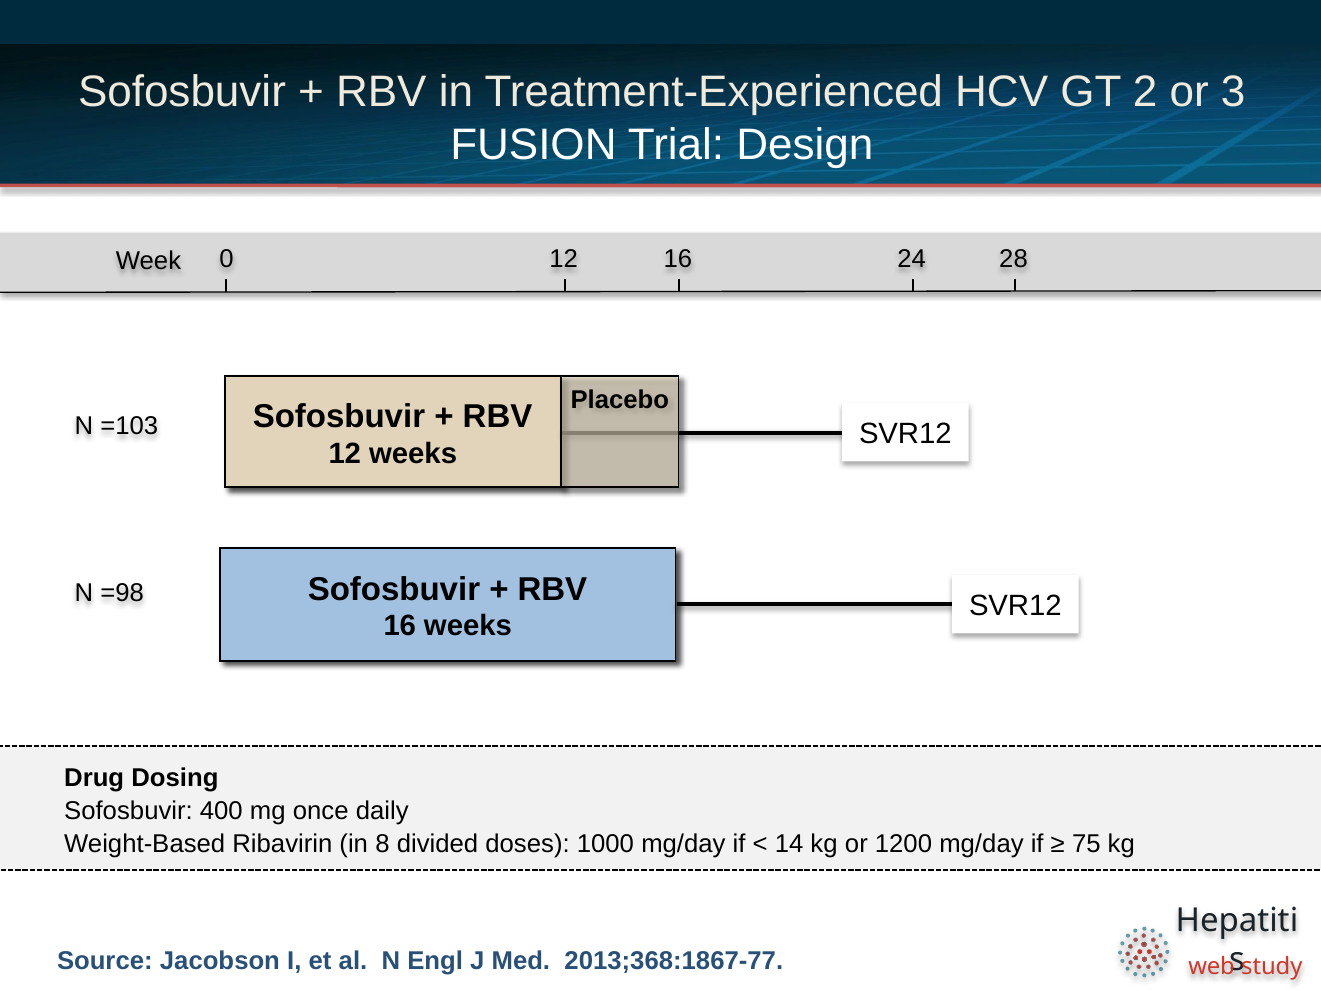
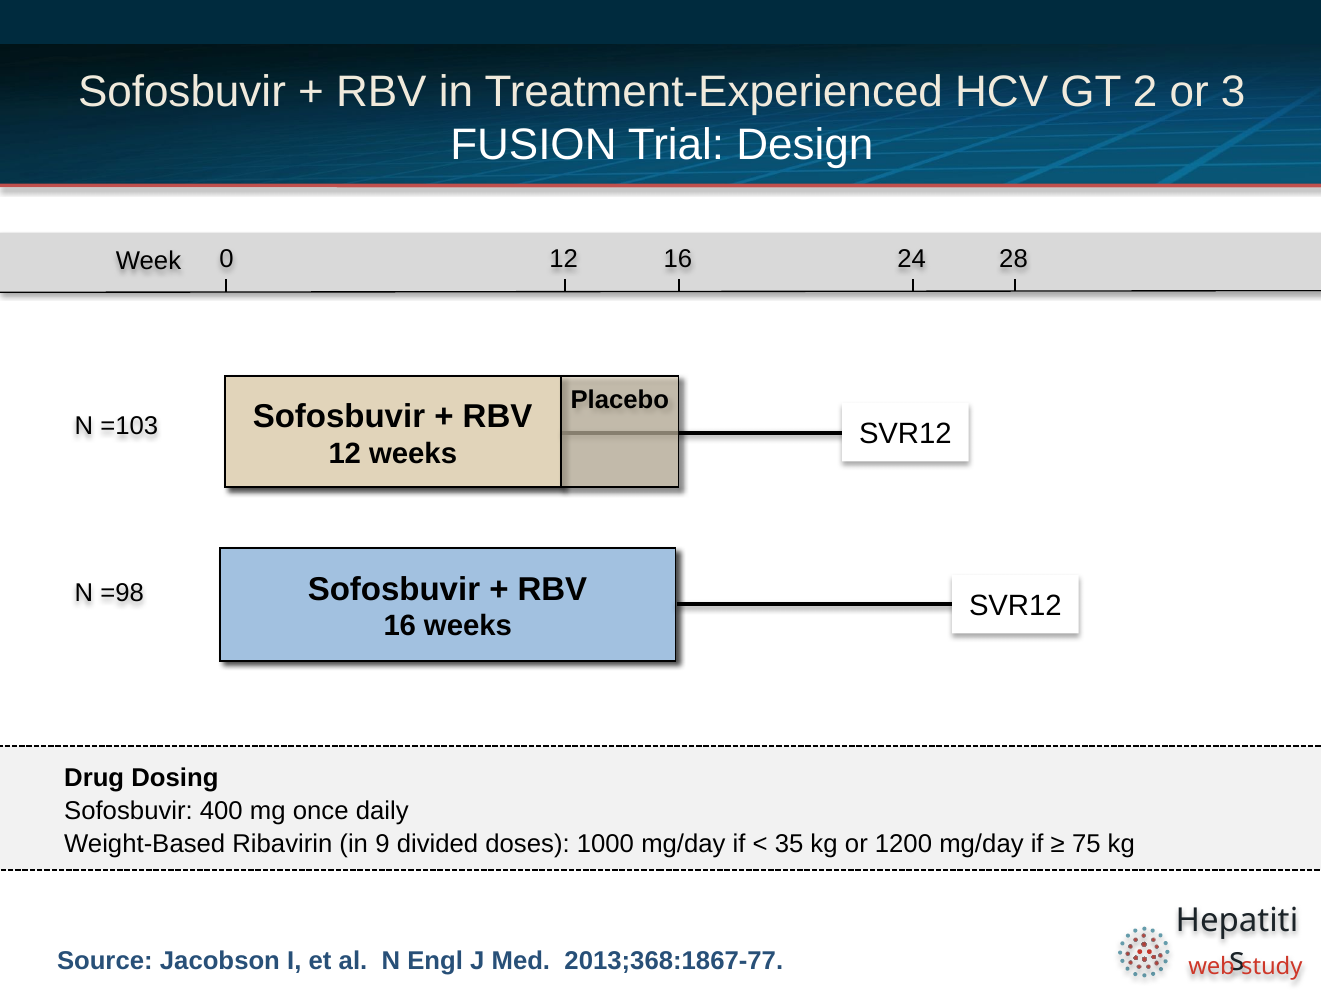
8: 8 -> 9
14: 14 -> 35
